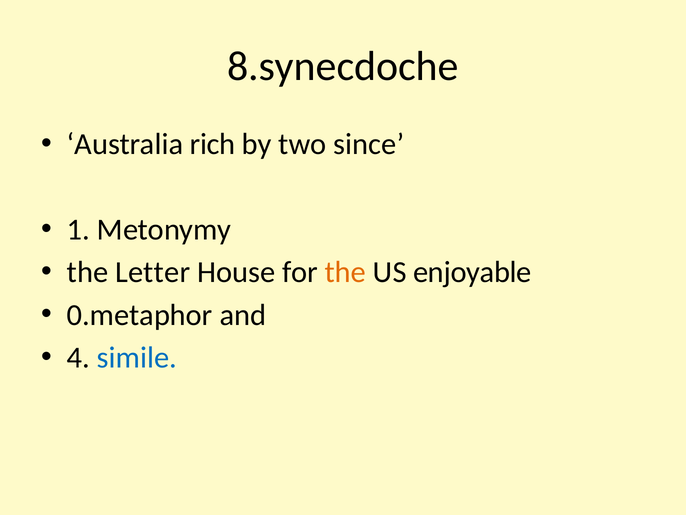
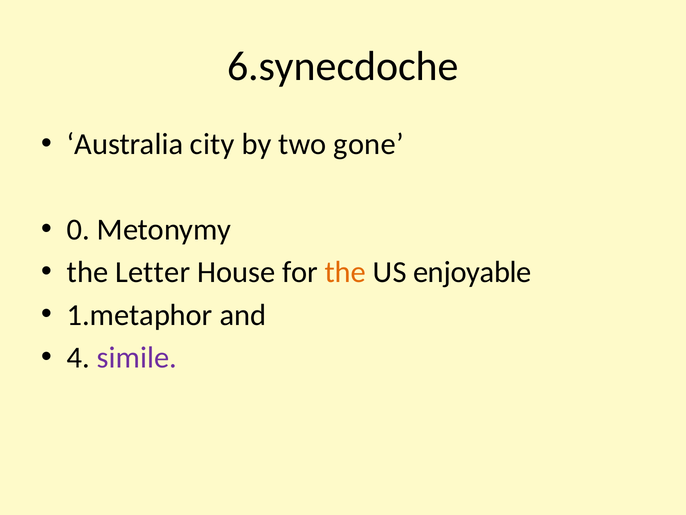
8.synecdoche: 8.synecdoche -> 6.synecdoche
rich: rich -> city
since: since -> gone
1: 1 -> 0
0.metaphor: 0.metaphor -> 1.metaphor
simile colour: blue -> purple
